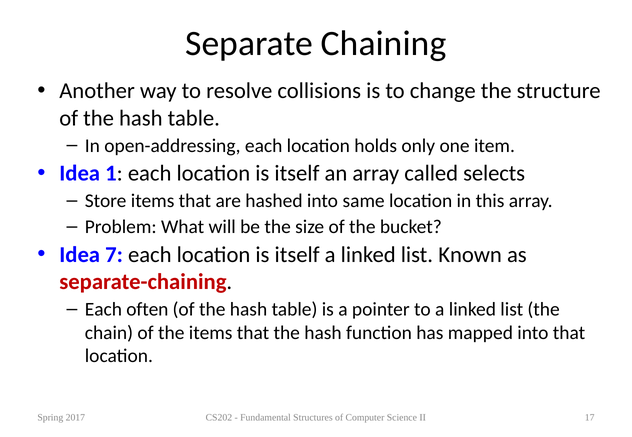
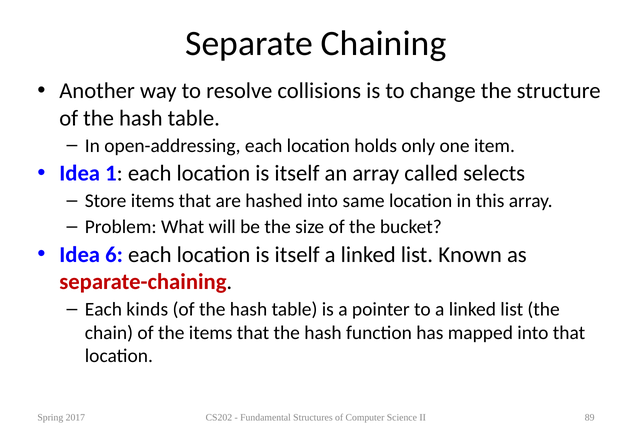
7: 7 -> 6
often: often -> kinds
17: 17 -> 89
